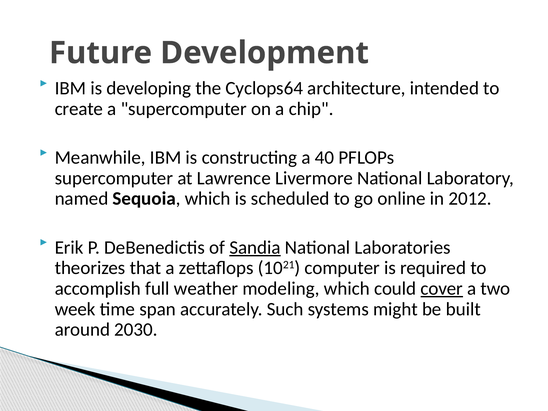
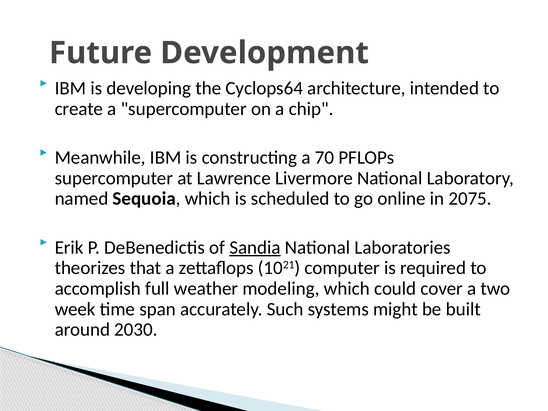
40: 40 -> 70
2012: 2012 -> 2075
cover underline: present -> none
